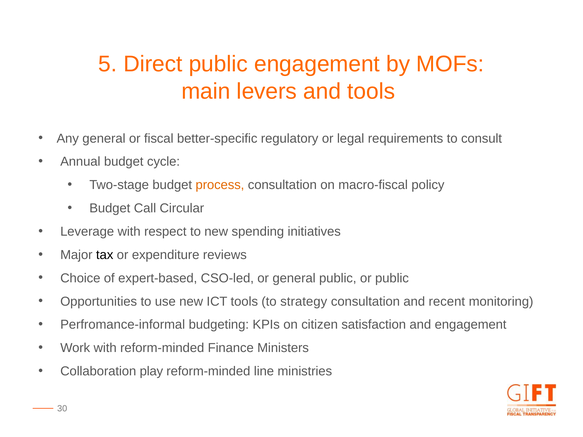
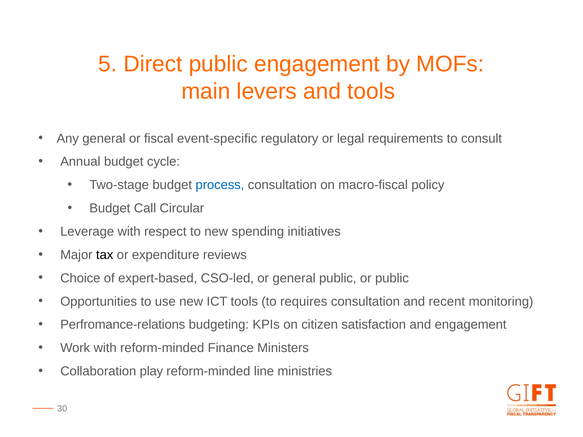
better-specific: better-specific -> event-specific
process colour: orange -> blue
strategy: strategy -> requires
Perfromance-informal: Perfromance-informal -> Perfromance-relations
